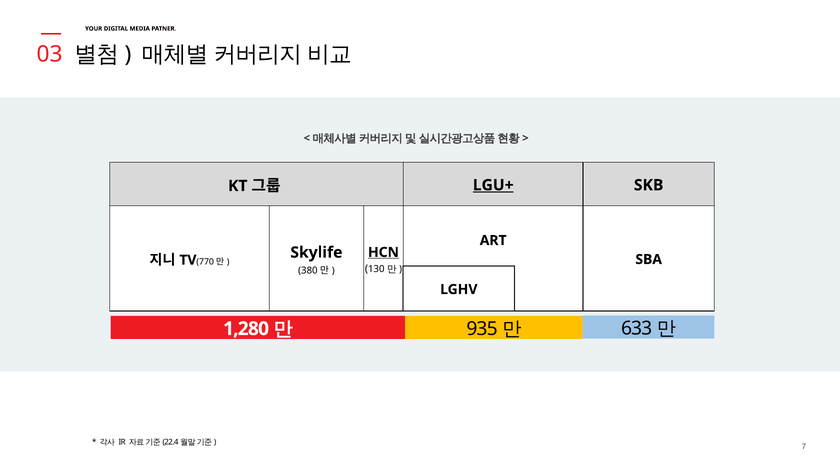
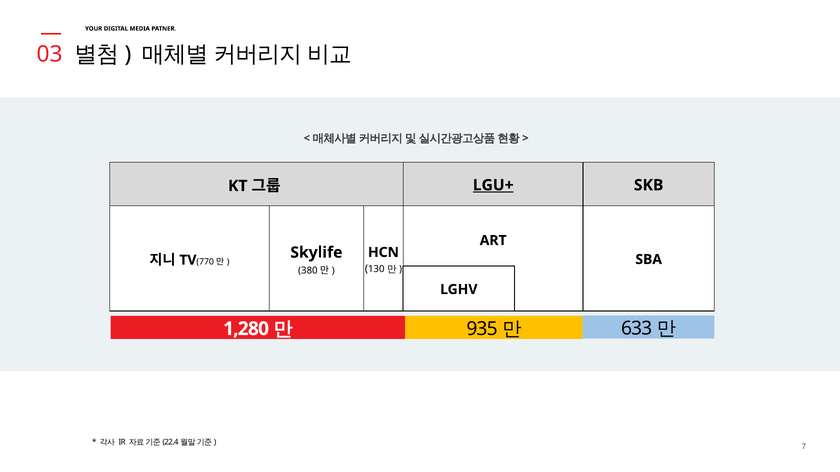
HCN underline: present -> none
